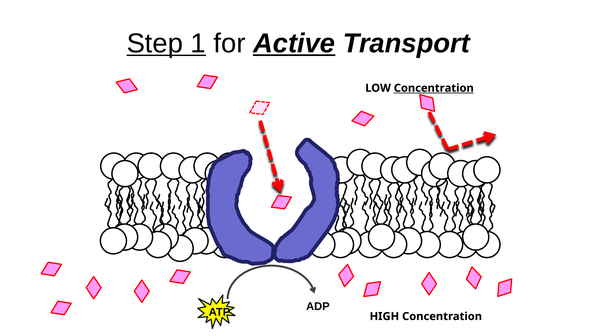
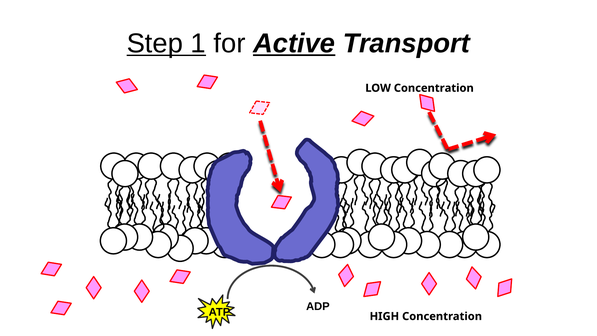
Concentration at (434, 88) underline: present -> none
